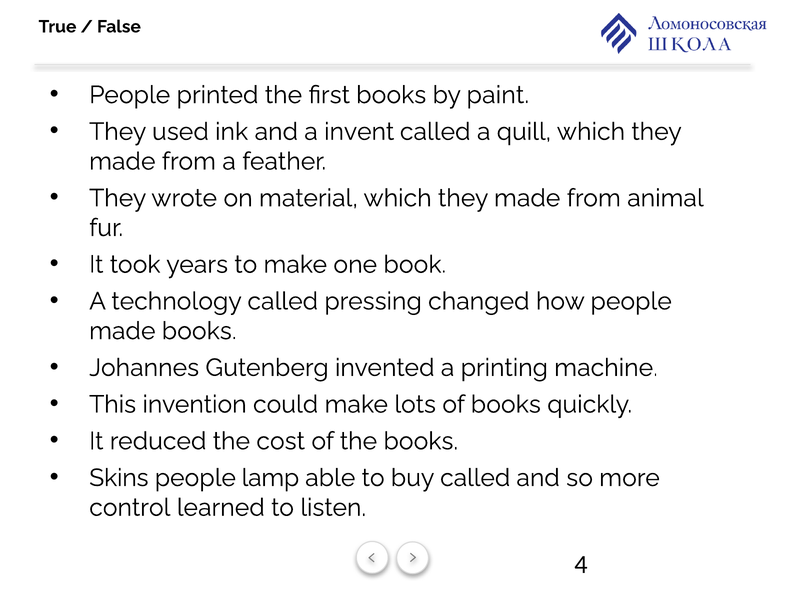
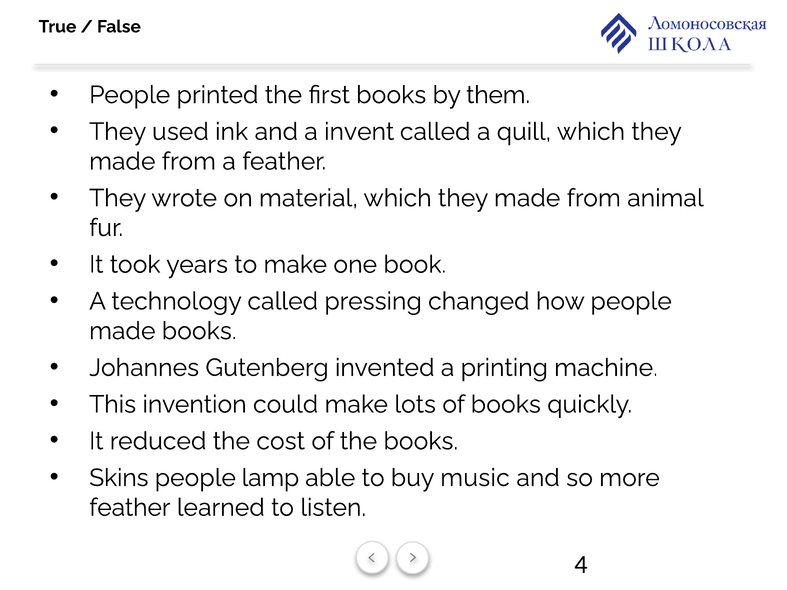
paint: paint -> them
buy called: called -> music
control at (130, 508): control -> feather
